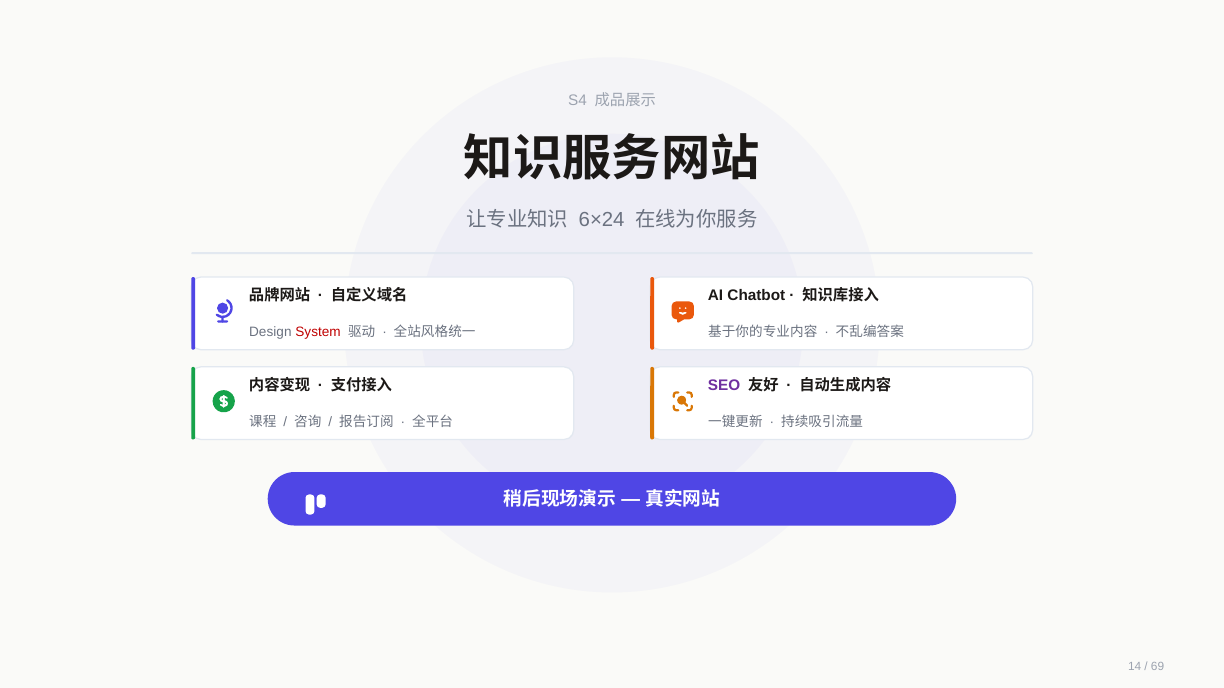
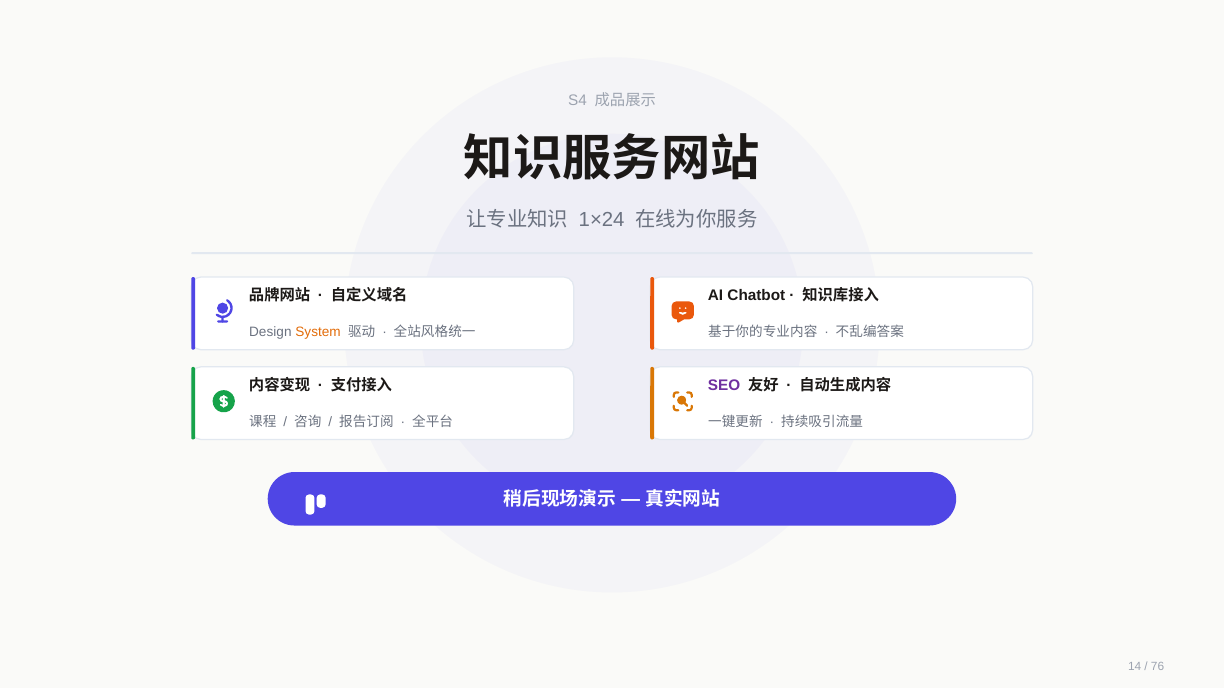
6×24: 6×24 -> 1×24
System colour: red -> orange
69: 69 -> 76
